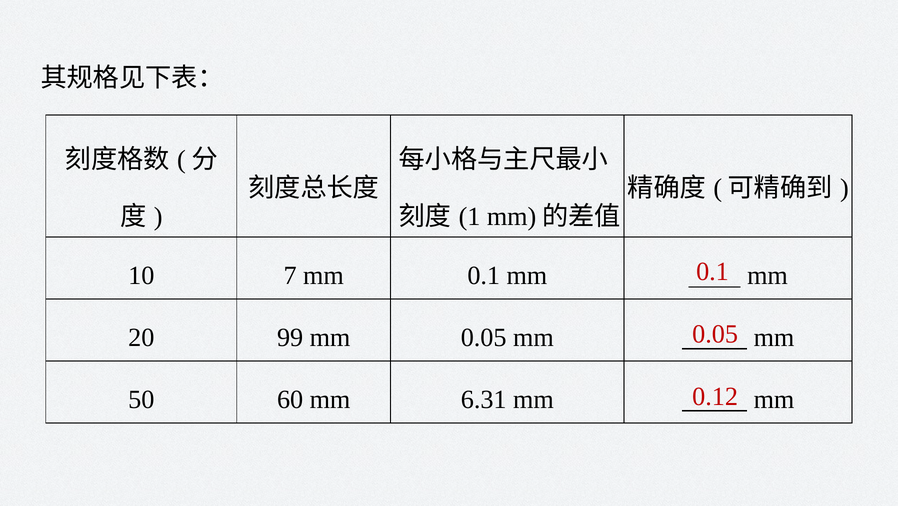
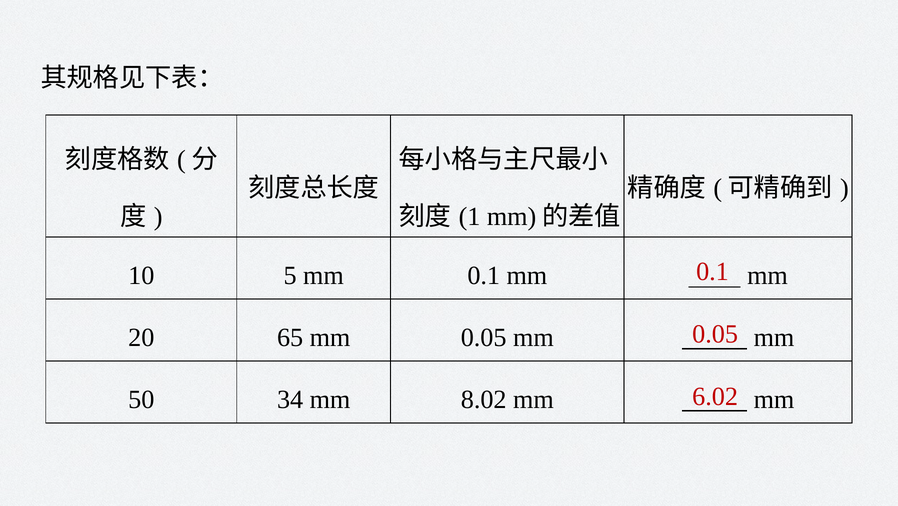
7: 7 -> 5
99: 99 -> 65
0.12: 0.12 -> 6.02
60: 60 -> 34
6.31: 6.31 -> 8.02
